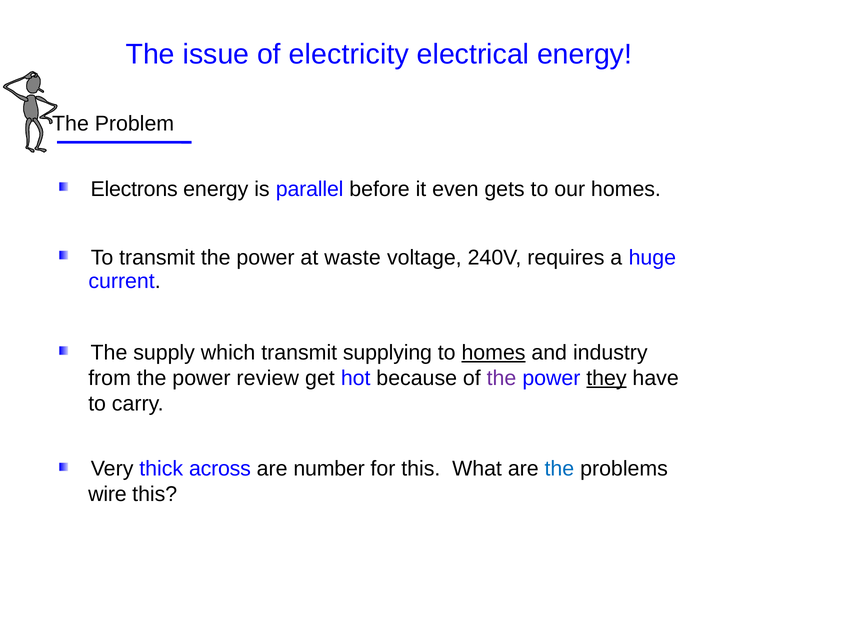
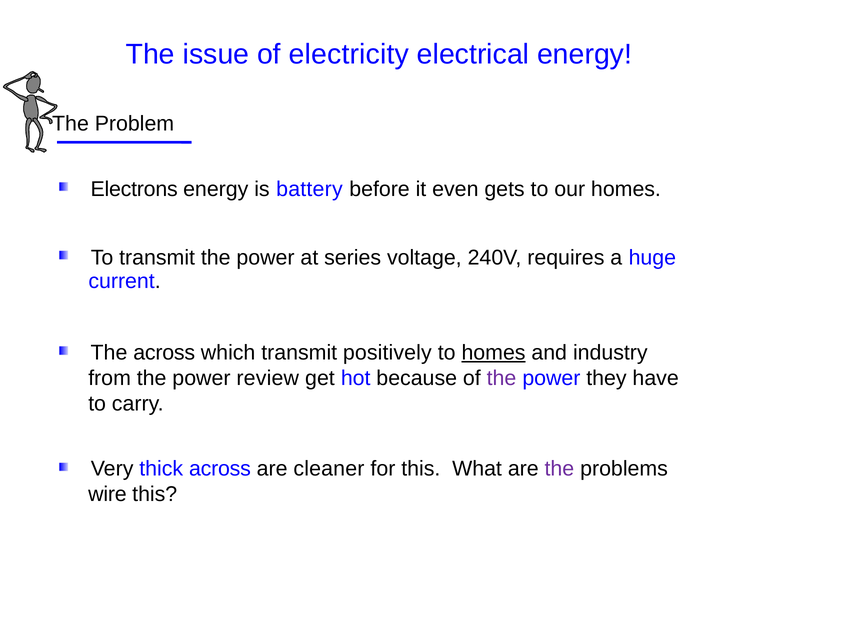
parallel: parallel -> battery
waste: waste -> series
The supply: supply -> across
supplying: supplying -> positively
they underline: present -> none
number: number -> cleaner
the at (559, 468) colour: blue -> purple
